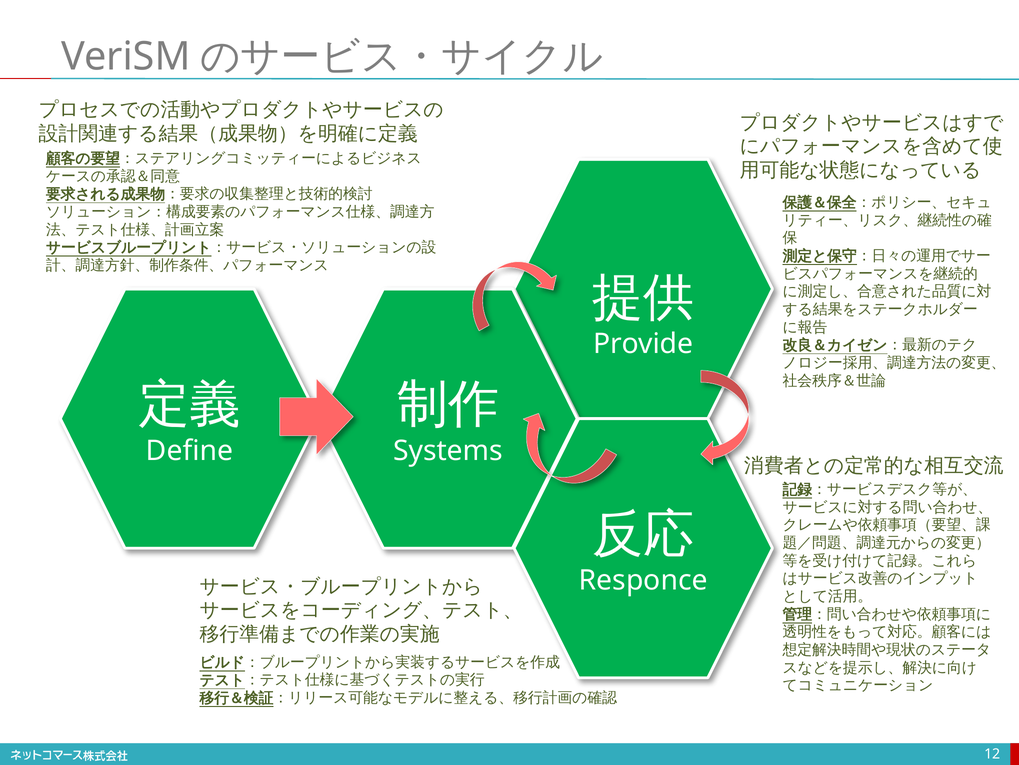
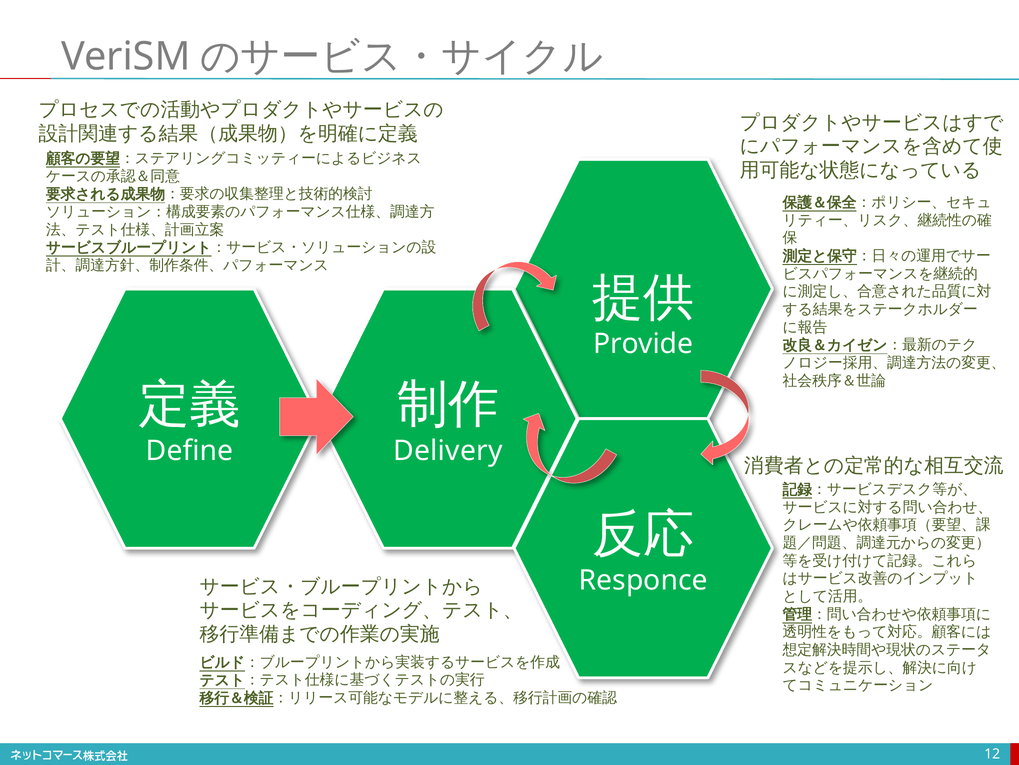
Systems: Systems -> Delivery
